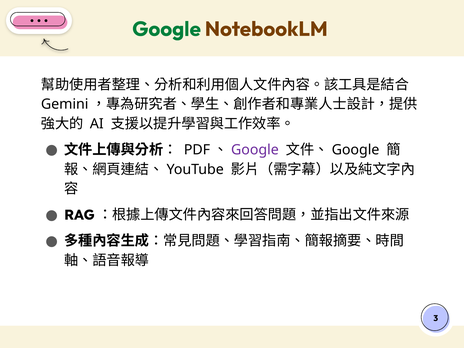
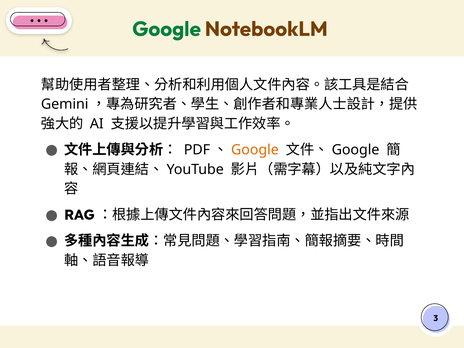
Google at (255, 150) colour: purple -> orange
